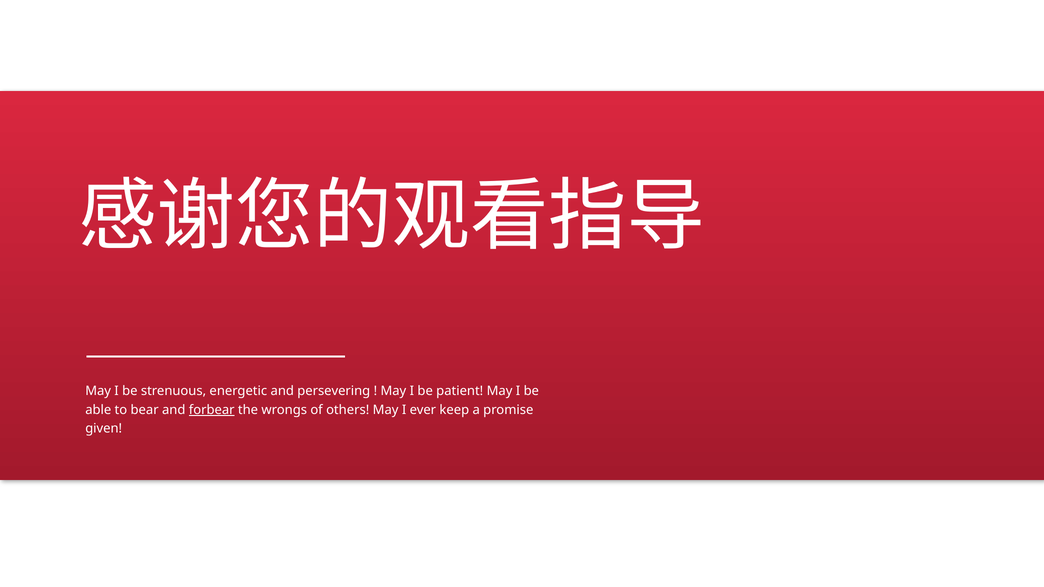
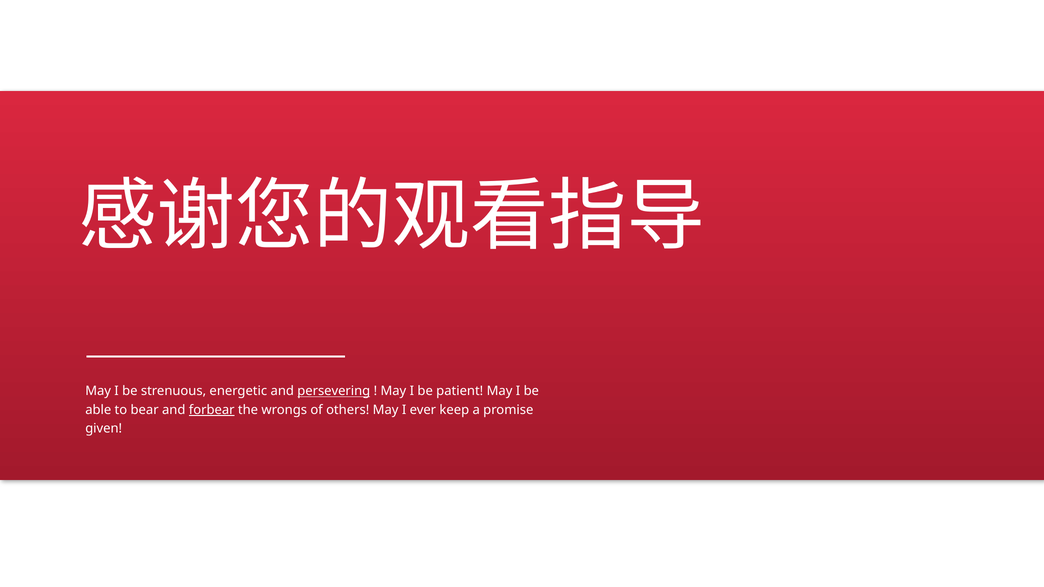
persevering underline: none -> present
